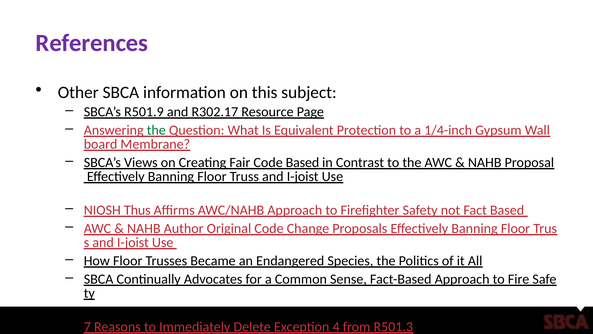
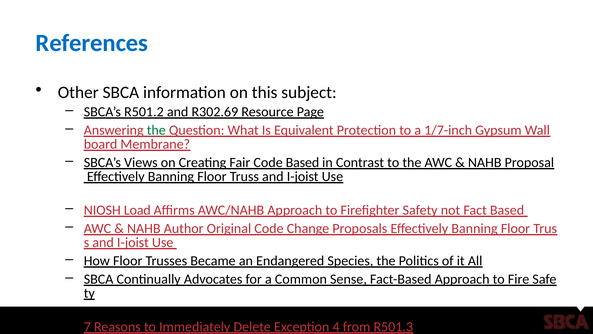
References colour: purple -> blue
R501.9: R501.9 -> R501.2
R302.17: R302.17 -> R302.69
1/4-inch: 1/4-inch -> 1/7-inch
Thus: Thus -> Load
